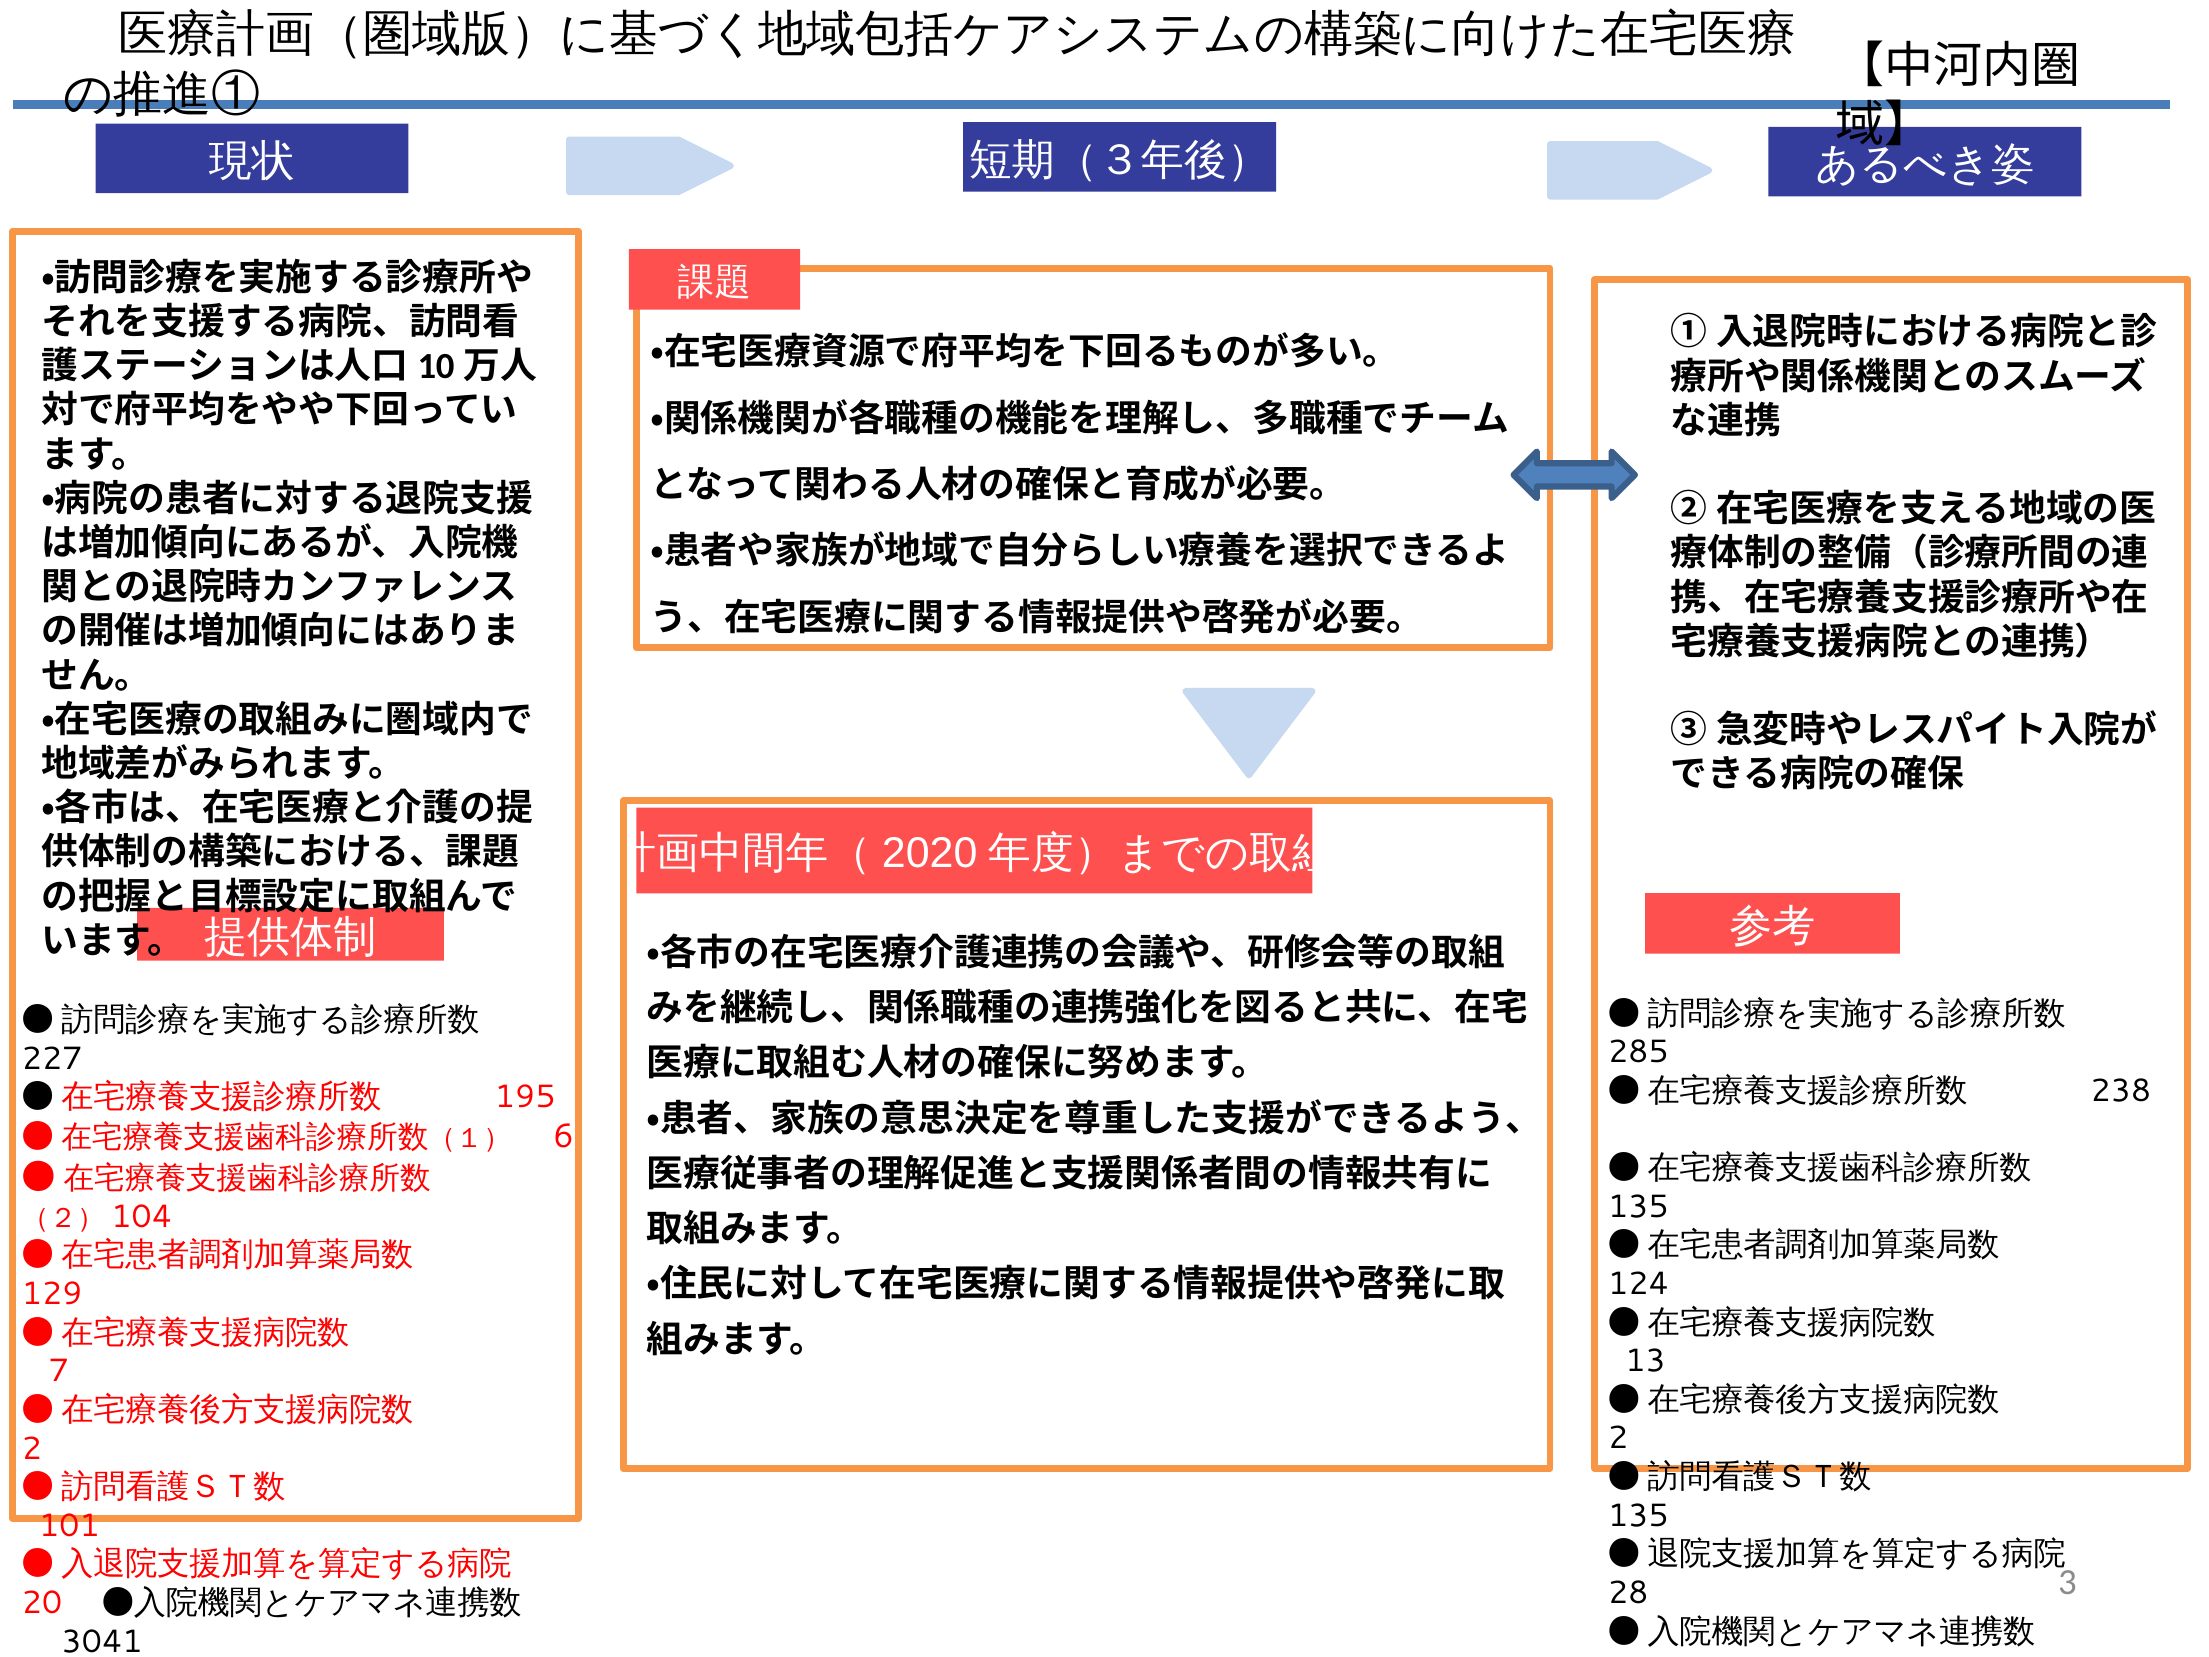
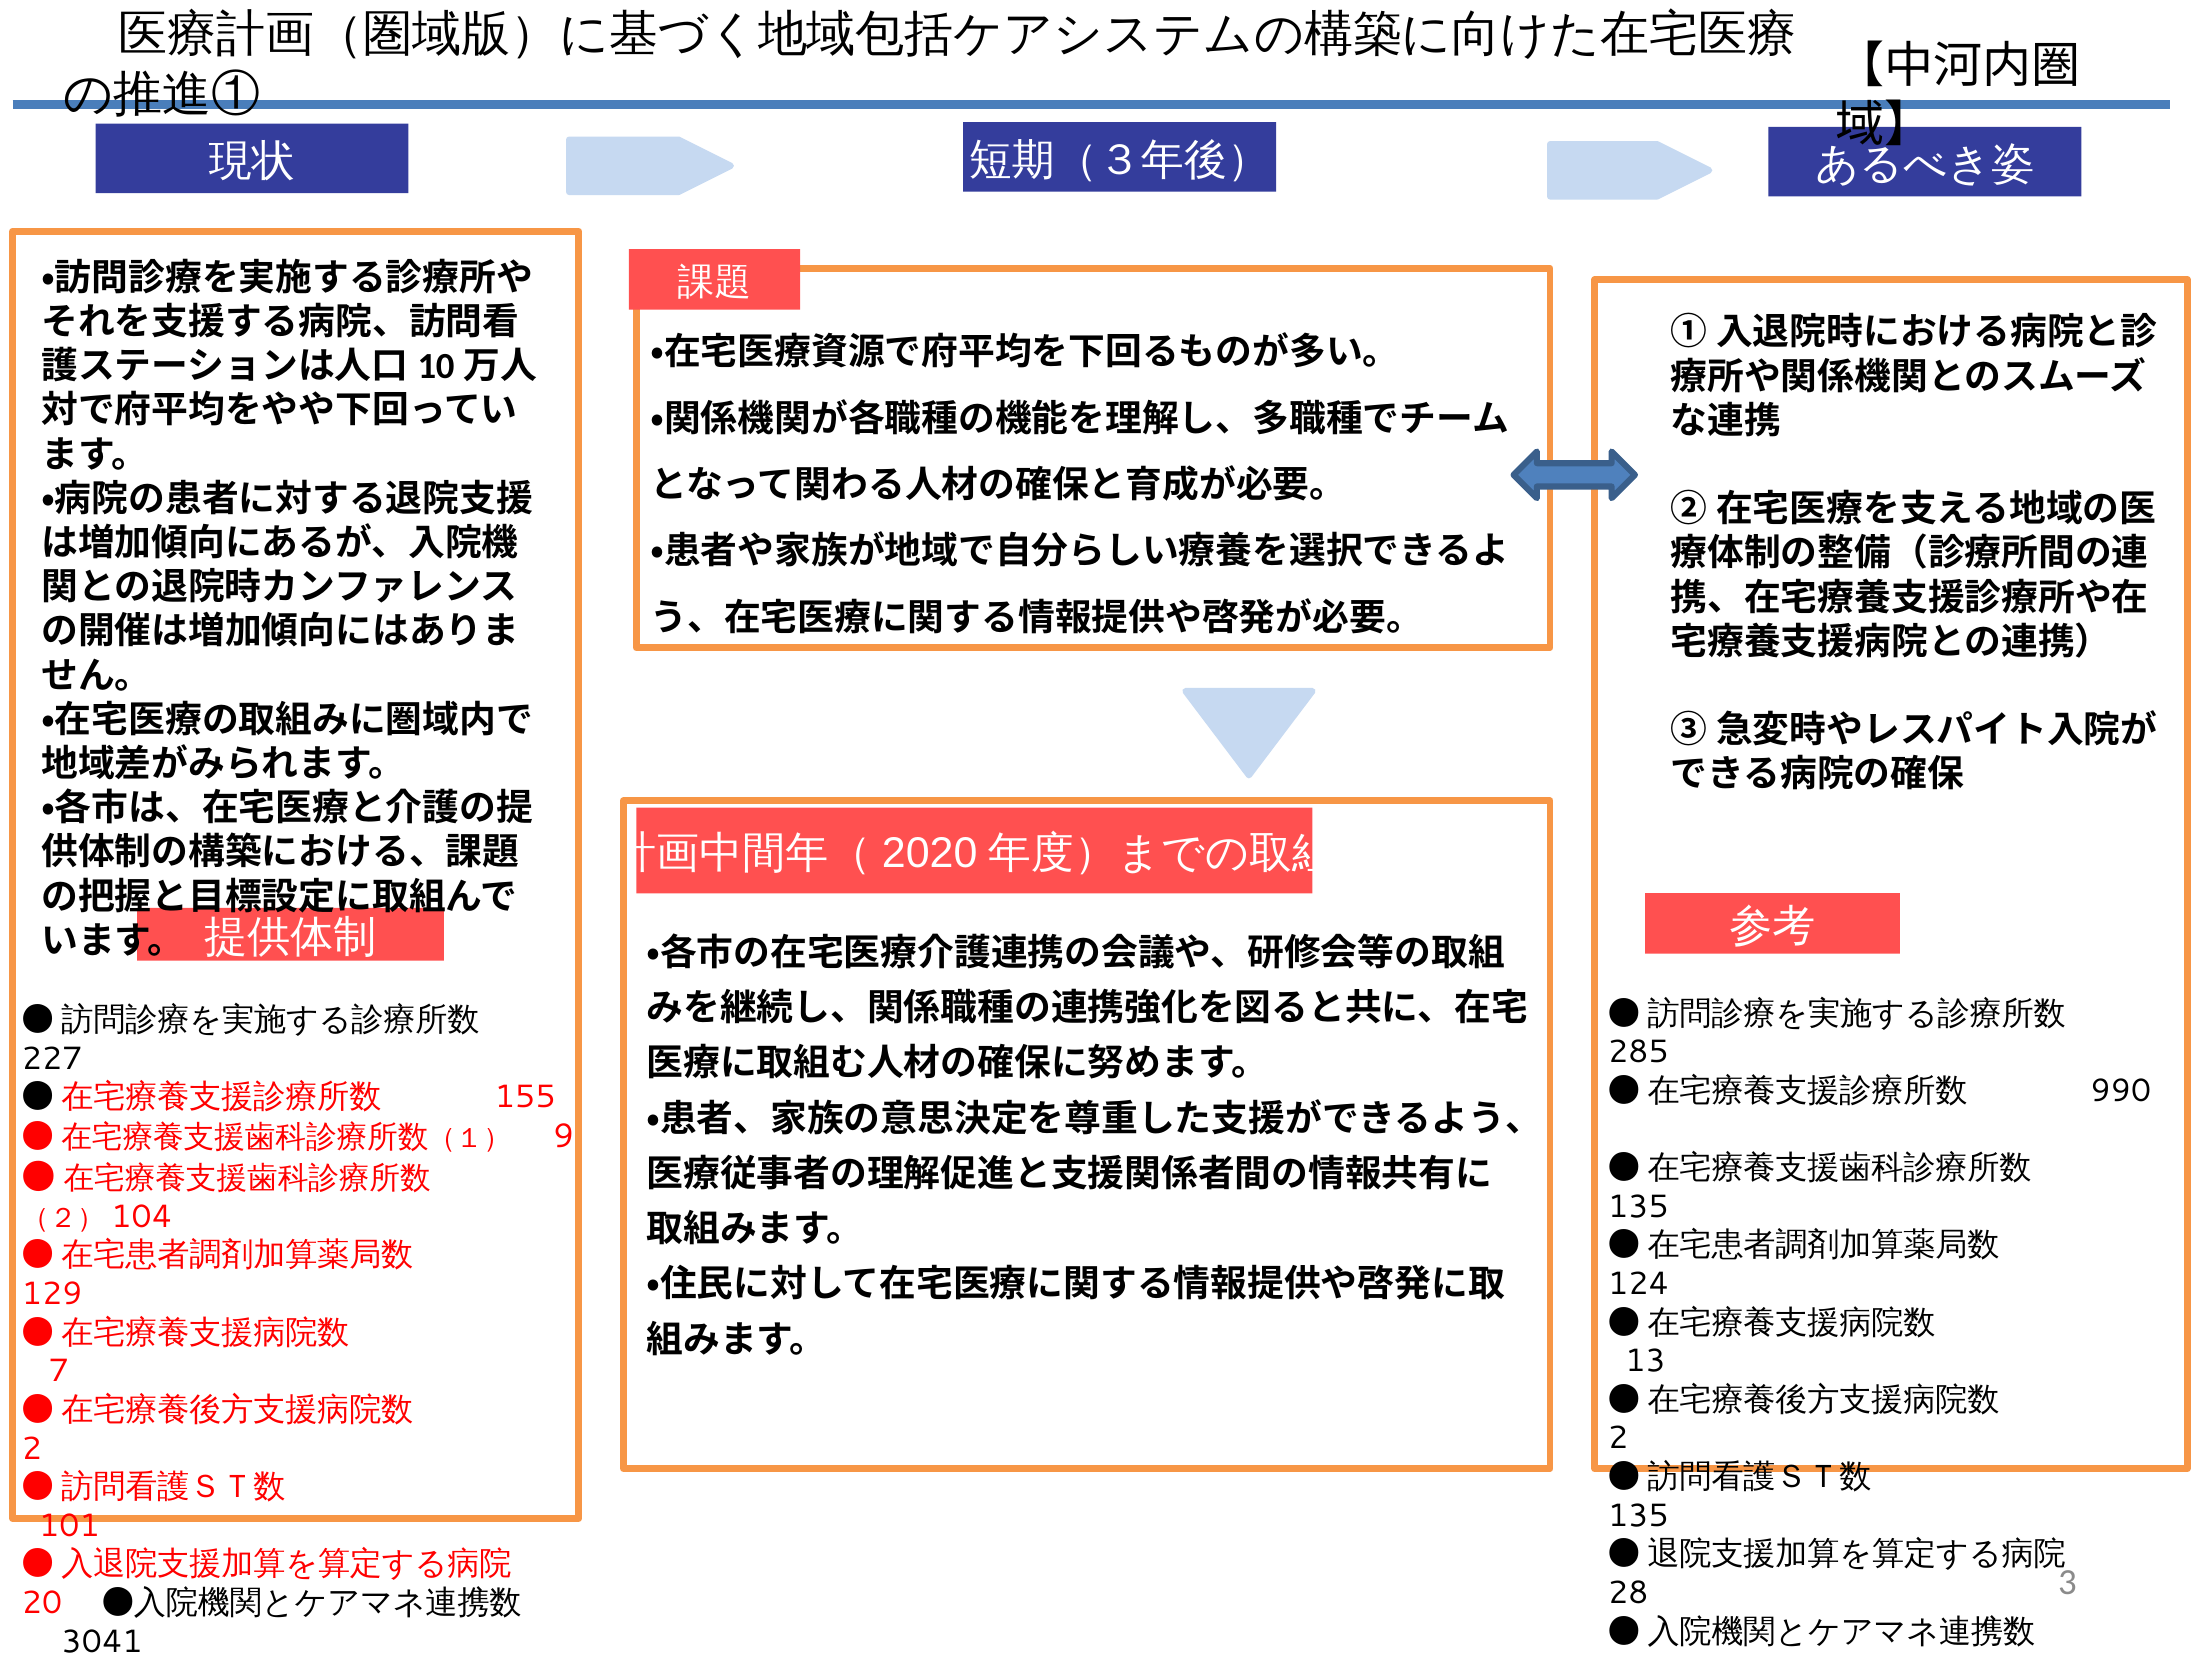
238: 238 -> 990
195: 195 -> 155
6: 6 -> 9
